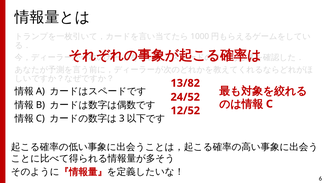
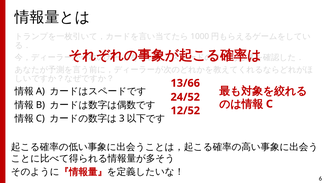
13/82: 13/82 -> 13/66
